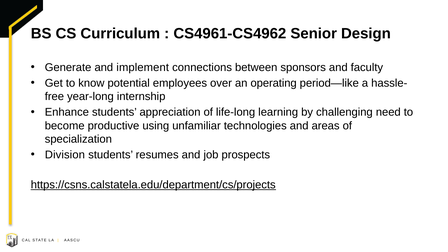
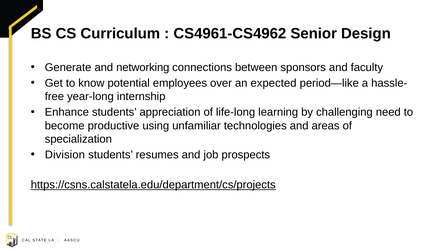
implement: implement -> networking
operating: operating -> expected
